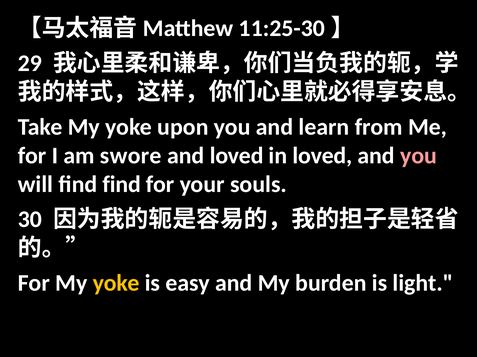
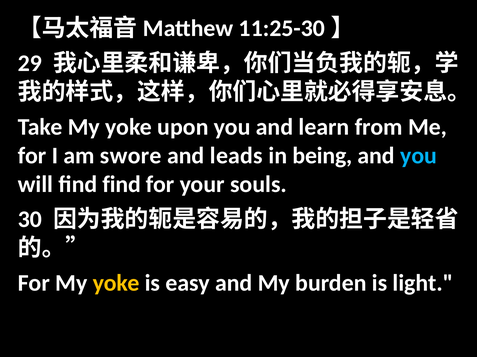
and loved: loved -> leads
in loved: loved -> being
you at (418, 156) colour: pink -> light blue
